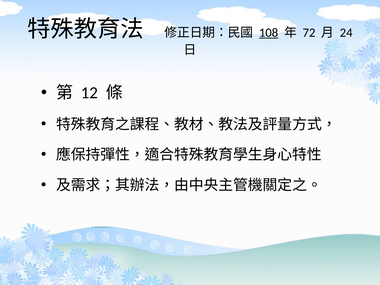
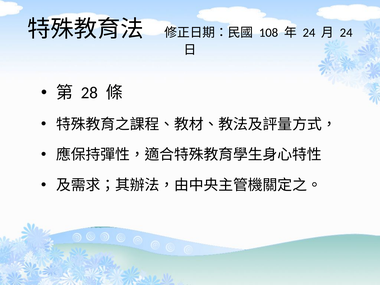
108 underline: present -> none
72 at (309, 33): 72 -> 24
12: 12 -> 28
